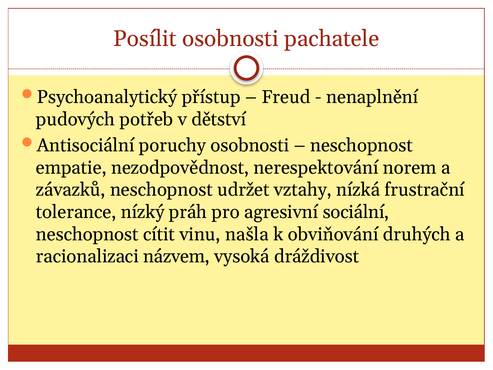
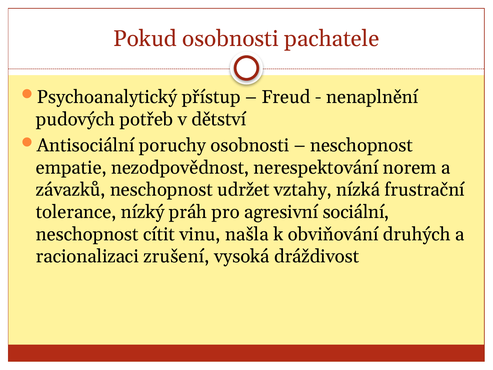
Posílit: Posílit -> Pokud
názvem: názvem -> zrušení
